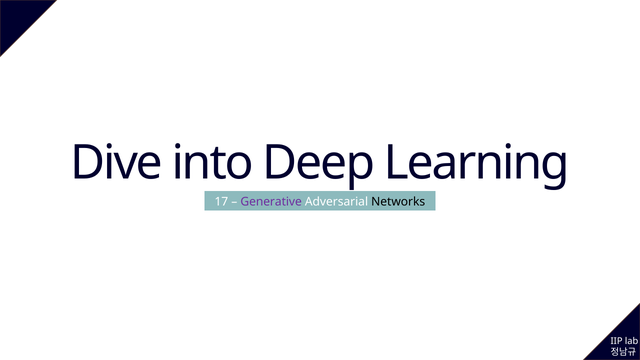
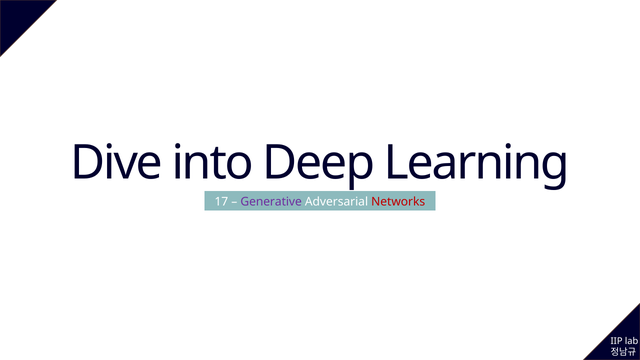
Networks colour: black -> red
